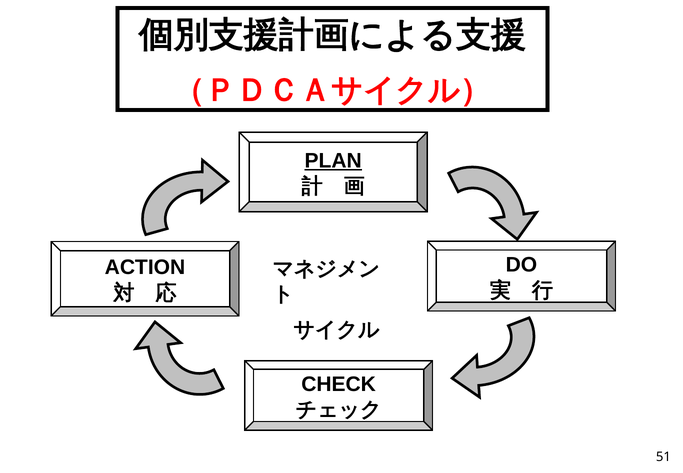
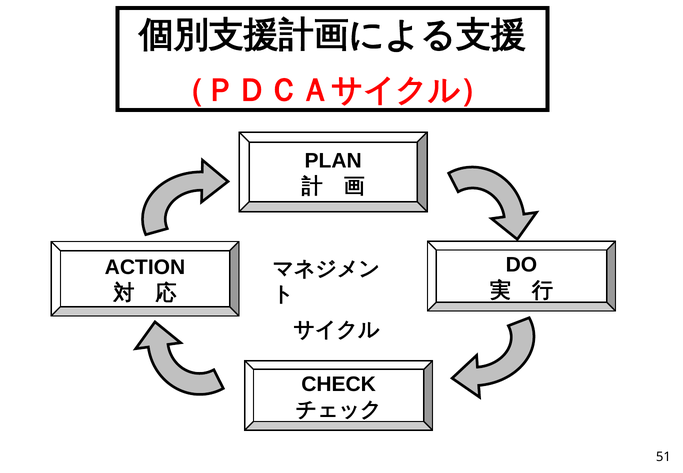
PLAN underline: present -> none
